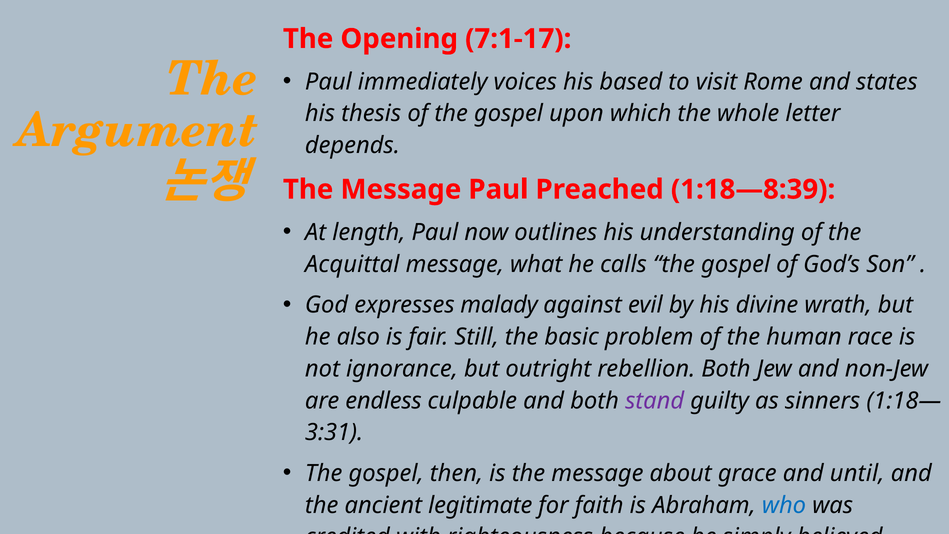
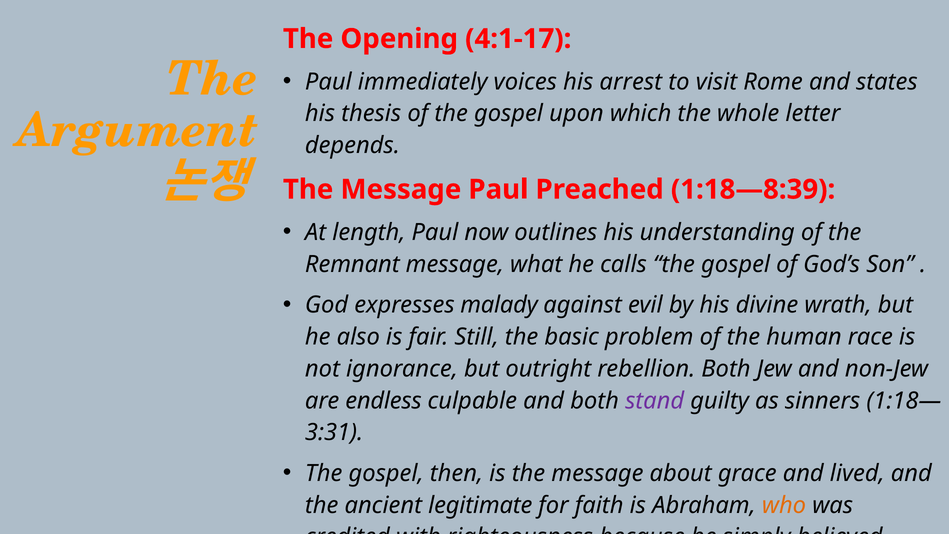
7:1-17: 7:1-17 -> 4:1-17
based: based -> arrest
Acquittal: Acquittal -> Remnant
until: until -> lived
who at (784, 505) colour: blue -> orange
